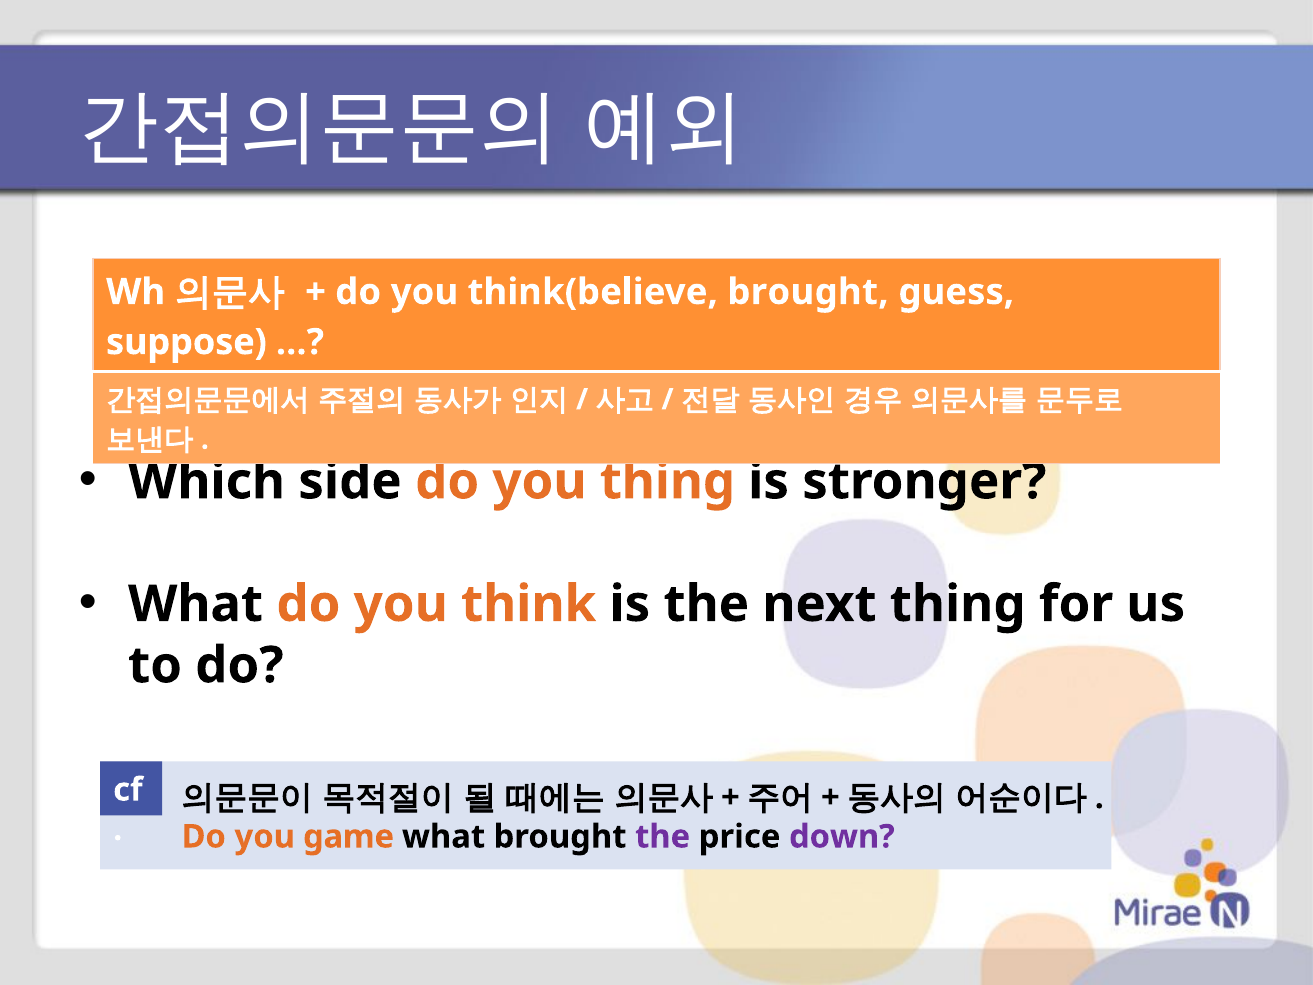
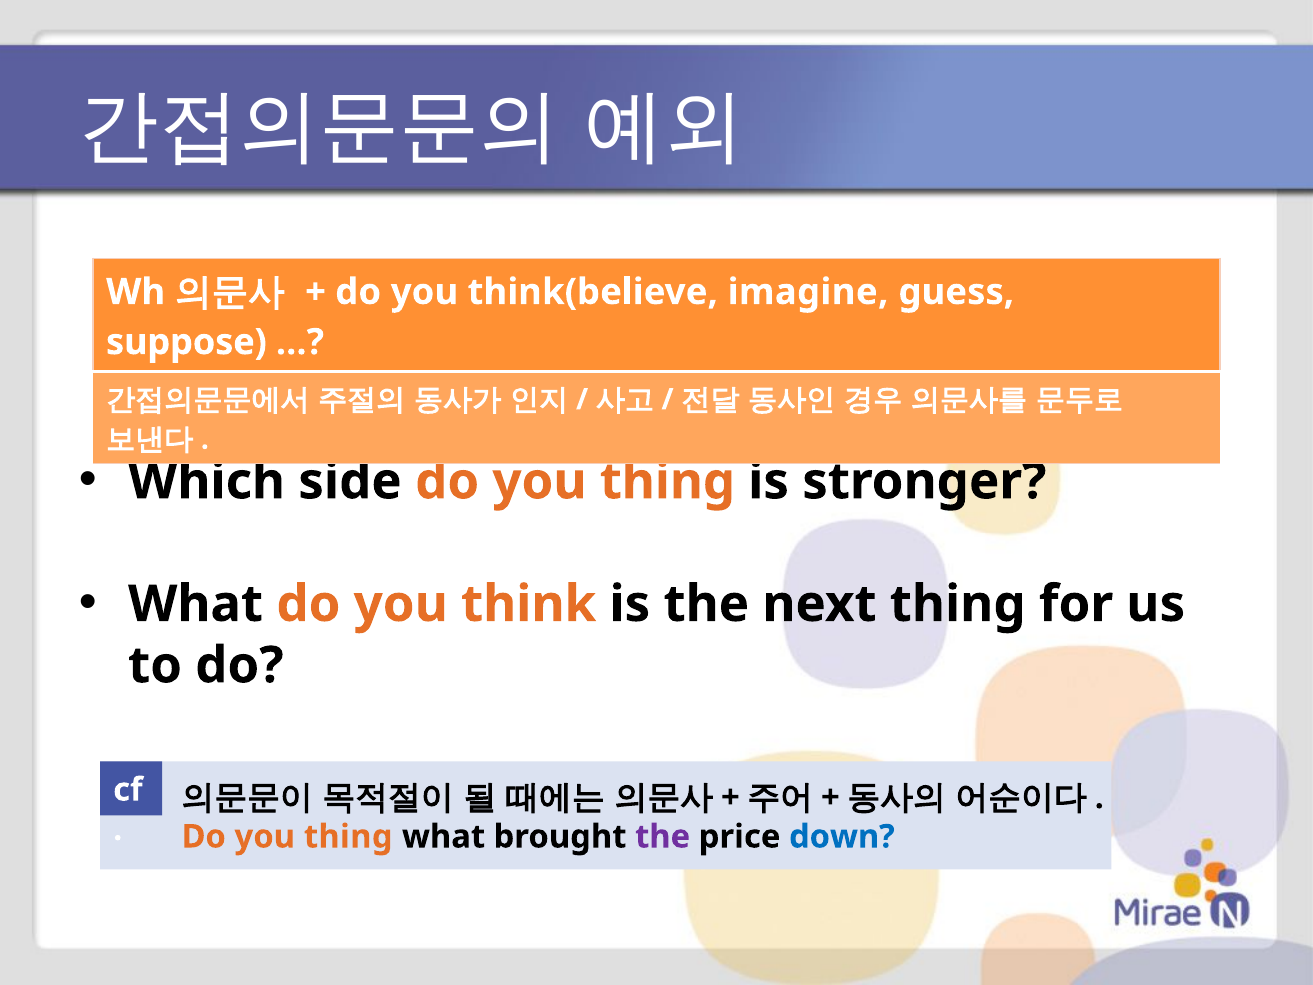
think(believe brought: brought -> imagine
game at (349, 836): game -> thing
down colour: purple -> blue
